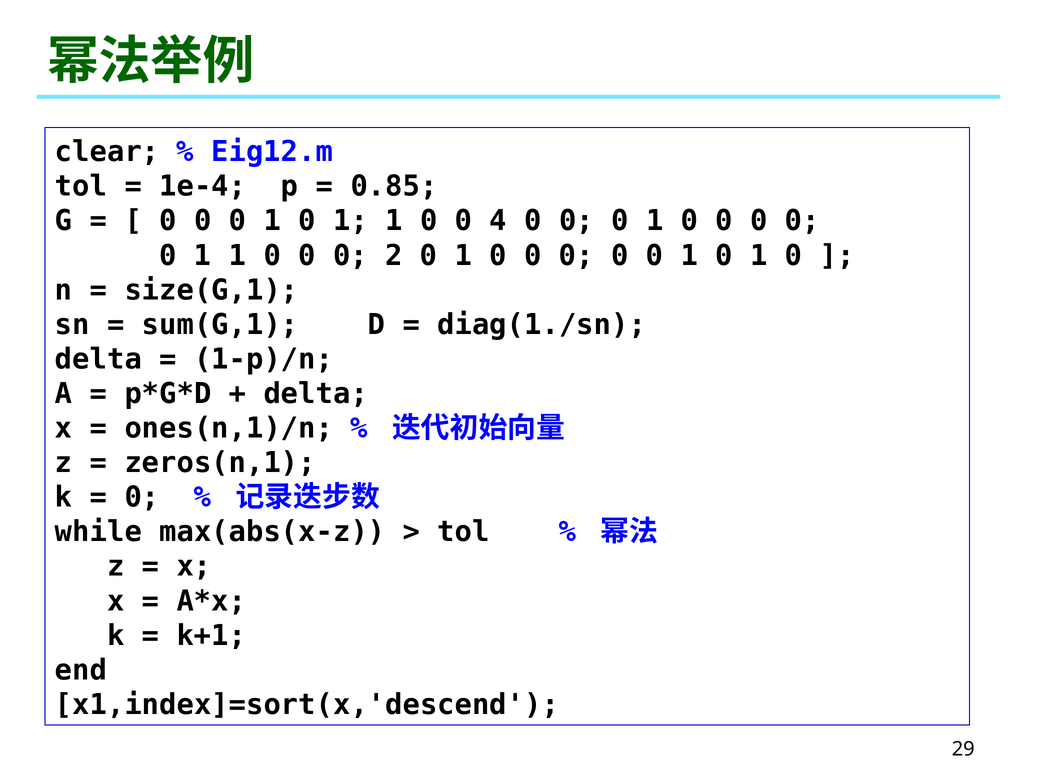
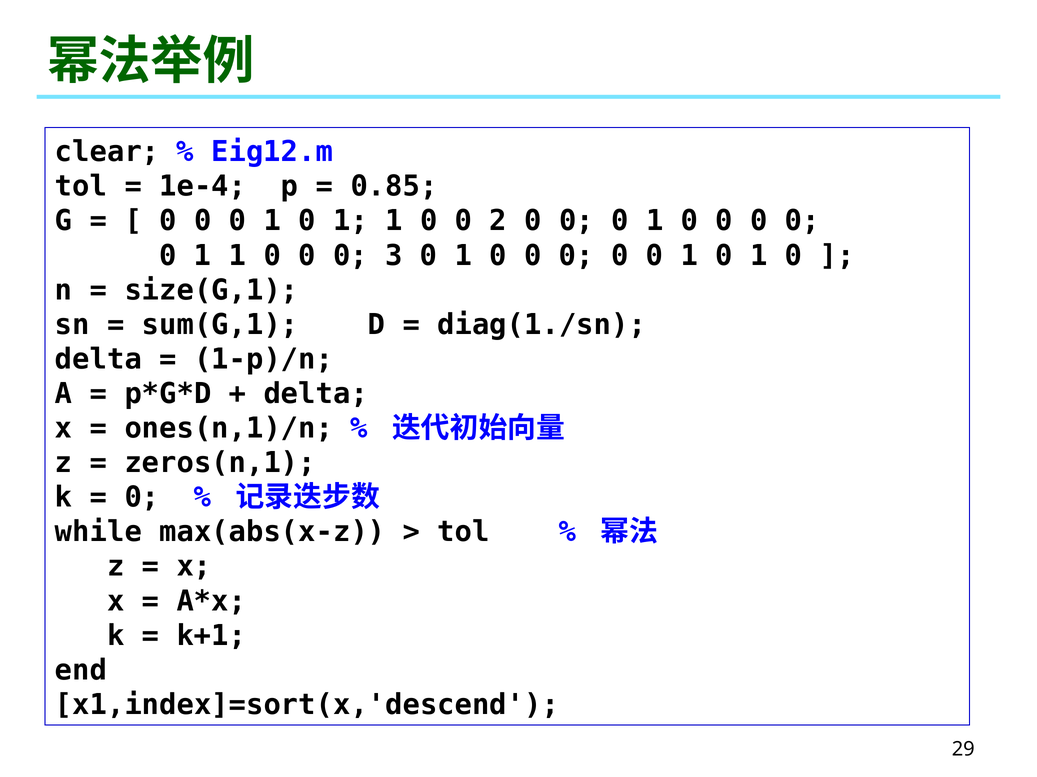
4: 4 -> 2
2: 2 -> 3
